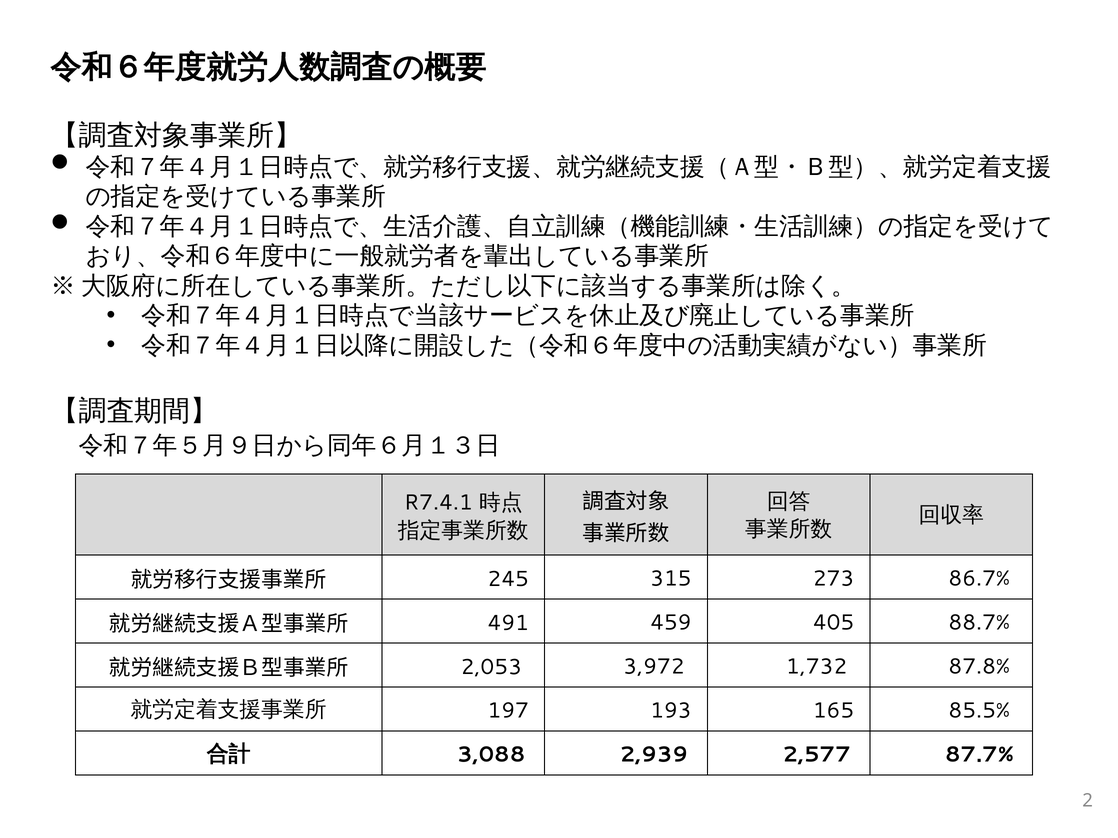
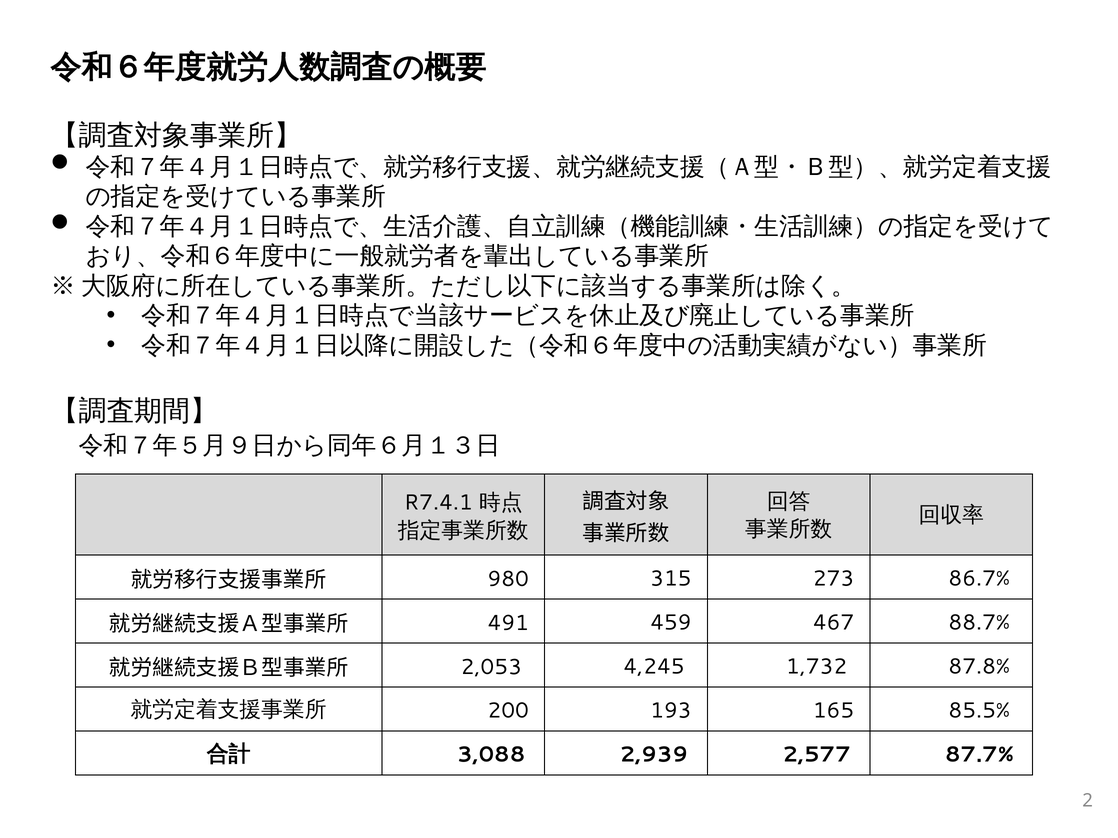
245: 245 -> 980
405: 405 -> 467
3,972: 3,972 -> 4,245
197: 197 -> 200
